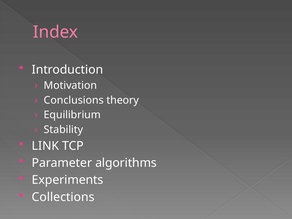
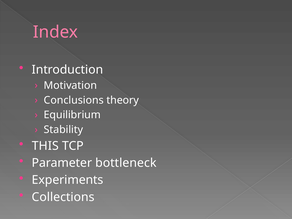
LINK: LINK -> THIS
algorithms: algorithms -> bottleneck
